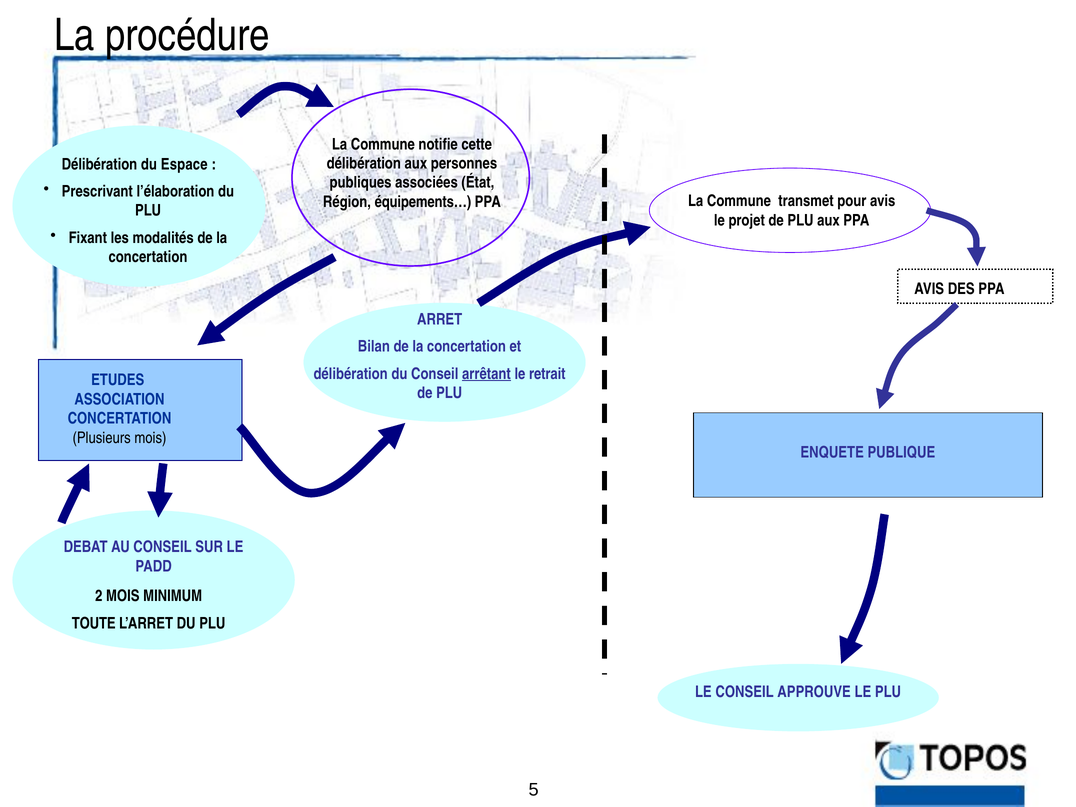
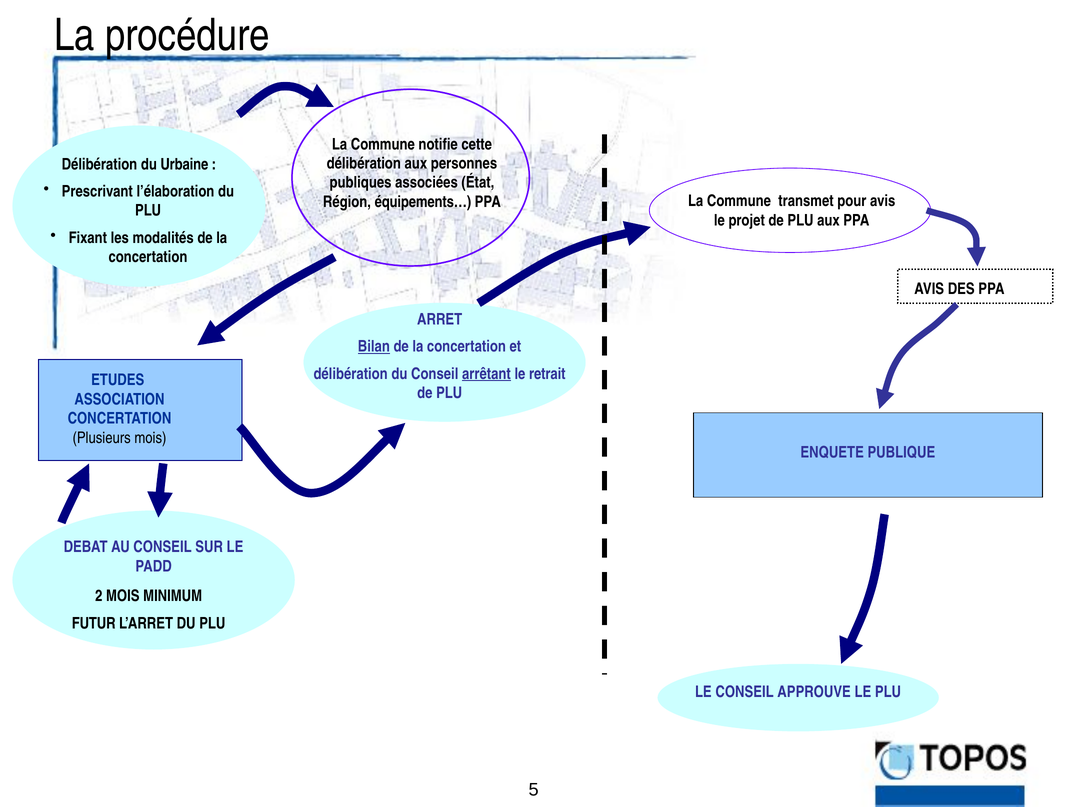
Espace: Espace -> Urbaine
Bilan underline: none -> present
TOUTE: TOUTE -> FUTUR
